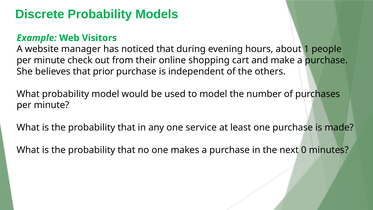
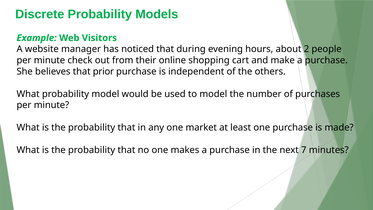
1: 1 -> 2
service: service -> market
0: 0 -> 7
